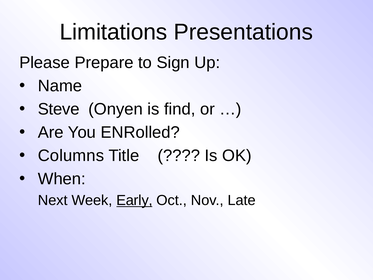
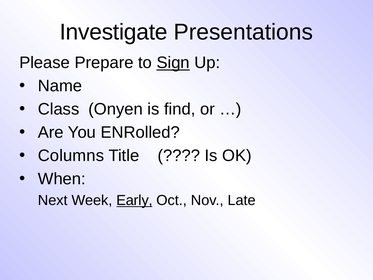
Limitations: Limitations -> Investigate
Sign underline: none -> present
Steve: Steve -> Class
